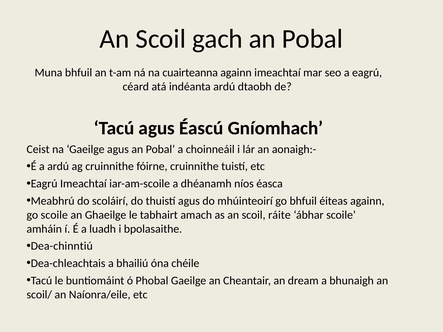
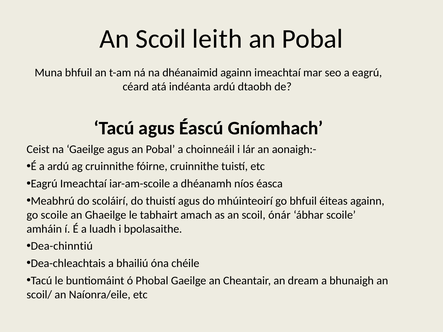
gach: gach -> leith
cuairteanna: cuairteanna -> dhéanaimid
ráite: ráite -> ónár
